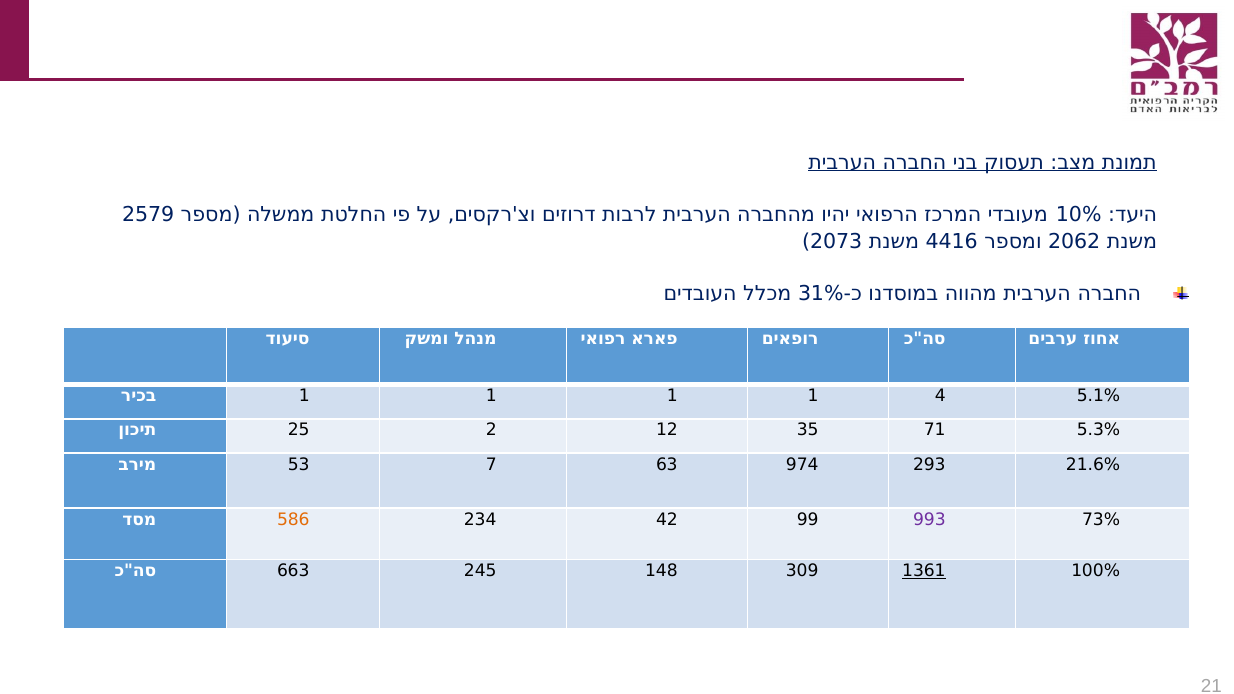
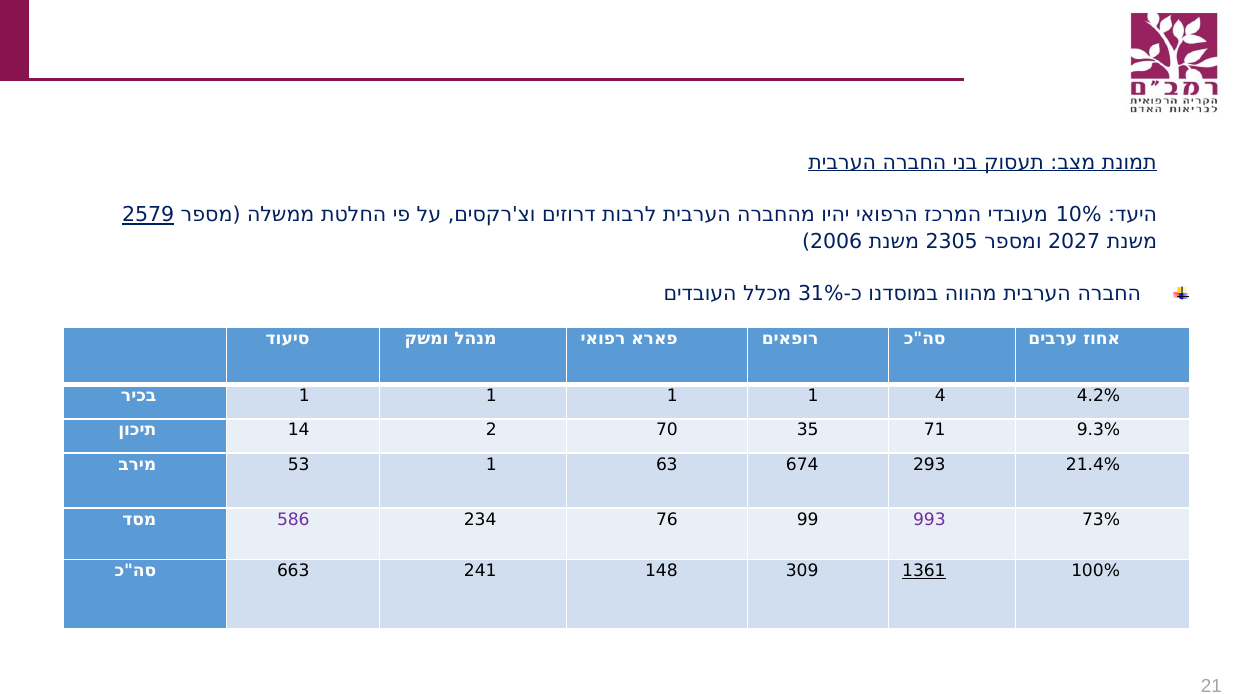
2579 underline: none -> present
2073: 2073 -> 2006
4416: 4416 -> 2305
2062: 2062 -> 2027
5.1%: 5.1% -> 4.2%
25: 25 -> 14
12: 12 -> 70
5.3%: 5.3% -> 9.3%
53 7: 7 -> 1
974: 974 -> 674
21.6%: 21.6% -> 21.4%
586 colour: orange -> purple
42: 42 -> 76
245: 245 -> 241
